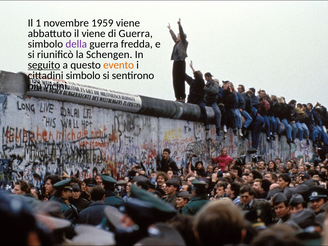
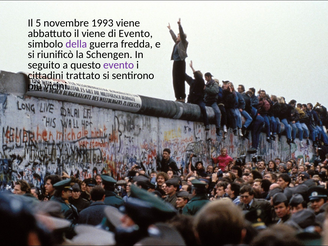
1: 1 -> 5
1959: 1959 -> 1993
di Guerra: Guerra -> Evento
seguito underline: present -> none
evento at (119, 65) colour: orange -> purple
cittadini simbolo: simbolo -> trattato
